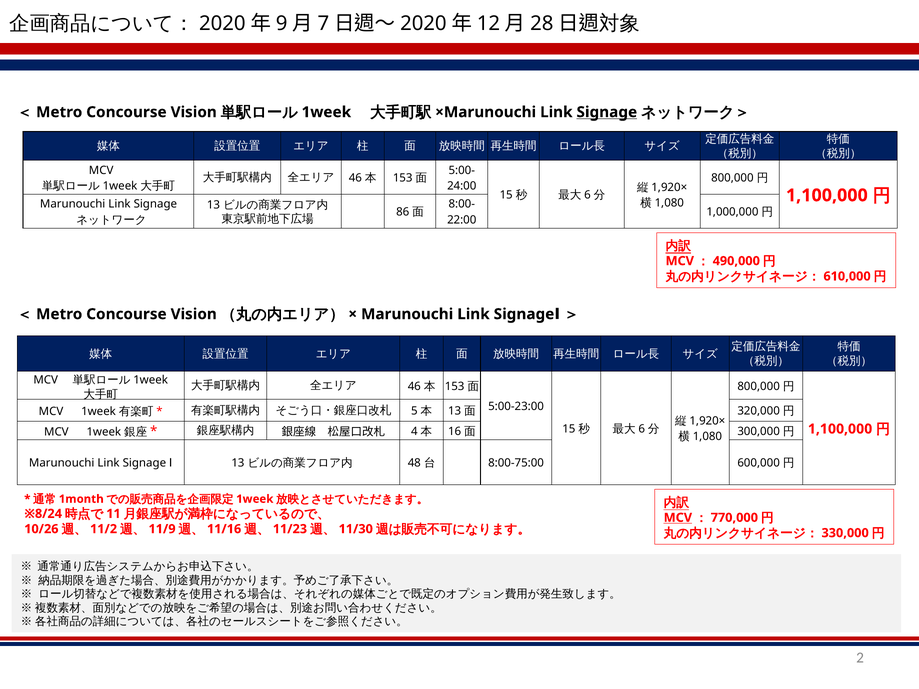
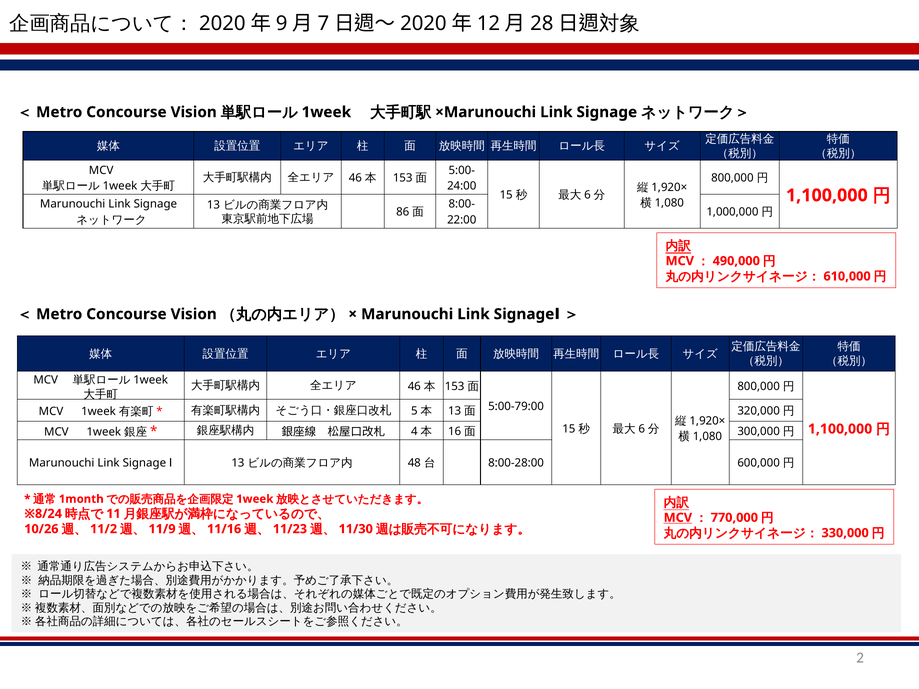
Signage at (607, 112) underline: present -> none
5:00-23:00: 5:00-23:00 -> 5:00-79:00
8:00-75:00: 8:00-75:00 -> 8:00-28:00
